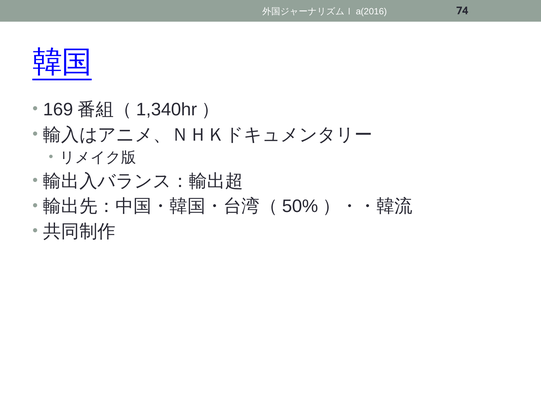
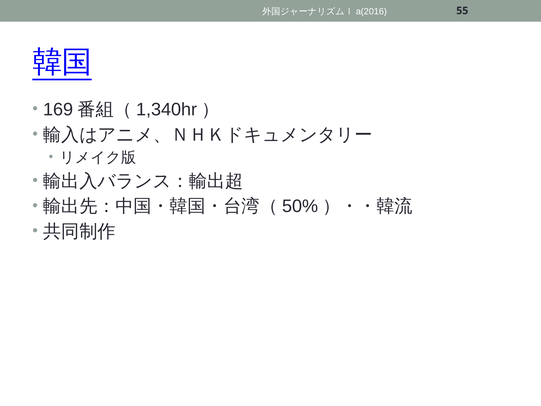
74: 74 -> 55
